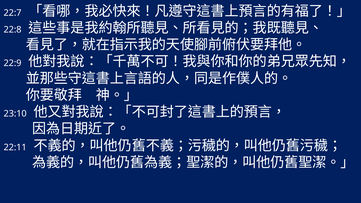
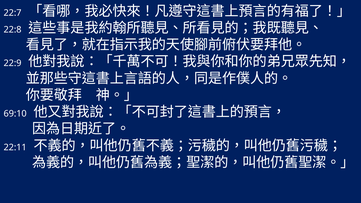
23:10: 23:10 -> 69:10
